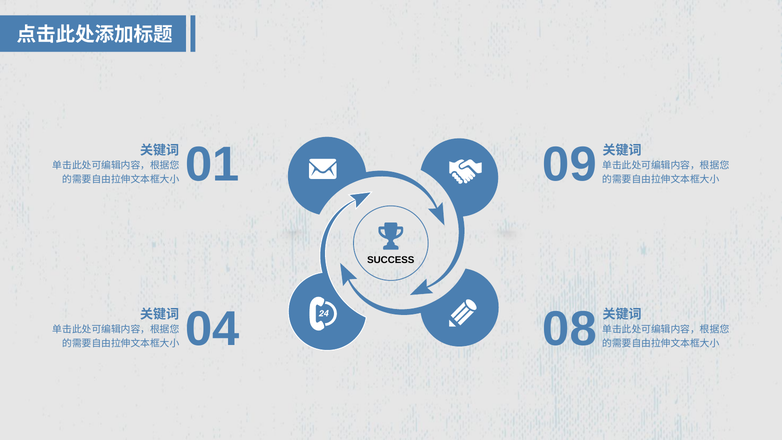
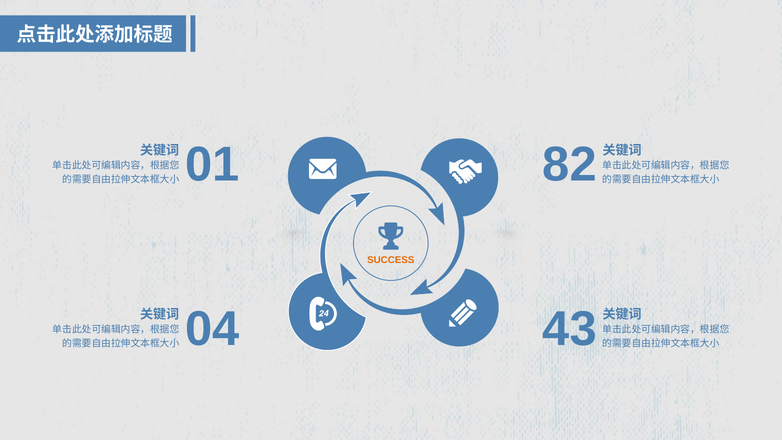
09: 09 -> 82
SUCCESS colour: black -> orange
08: 08 -> 43
